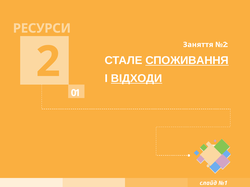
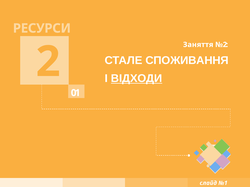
СПОЖИВАННЯ underline: present -> none
